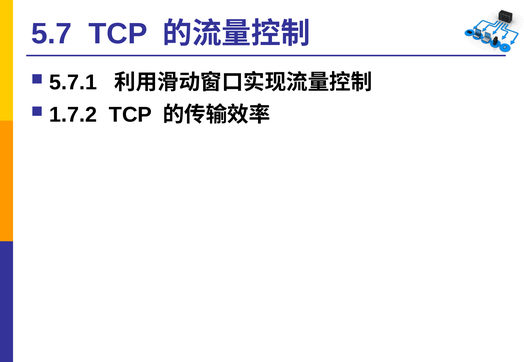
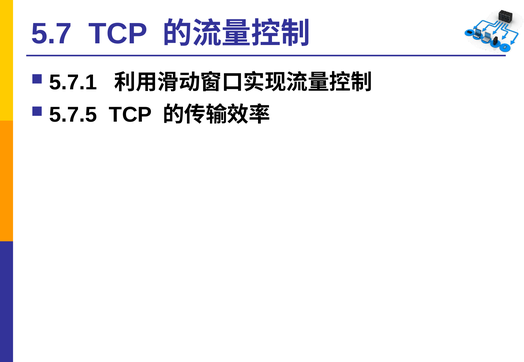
1.7.2: 1.7.2 -> 5.7.5
